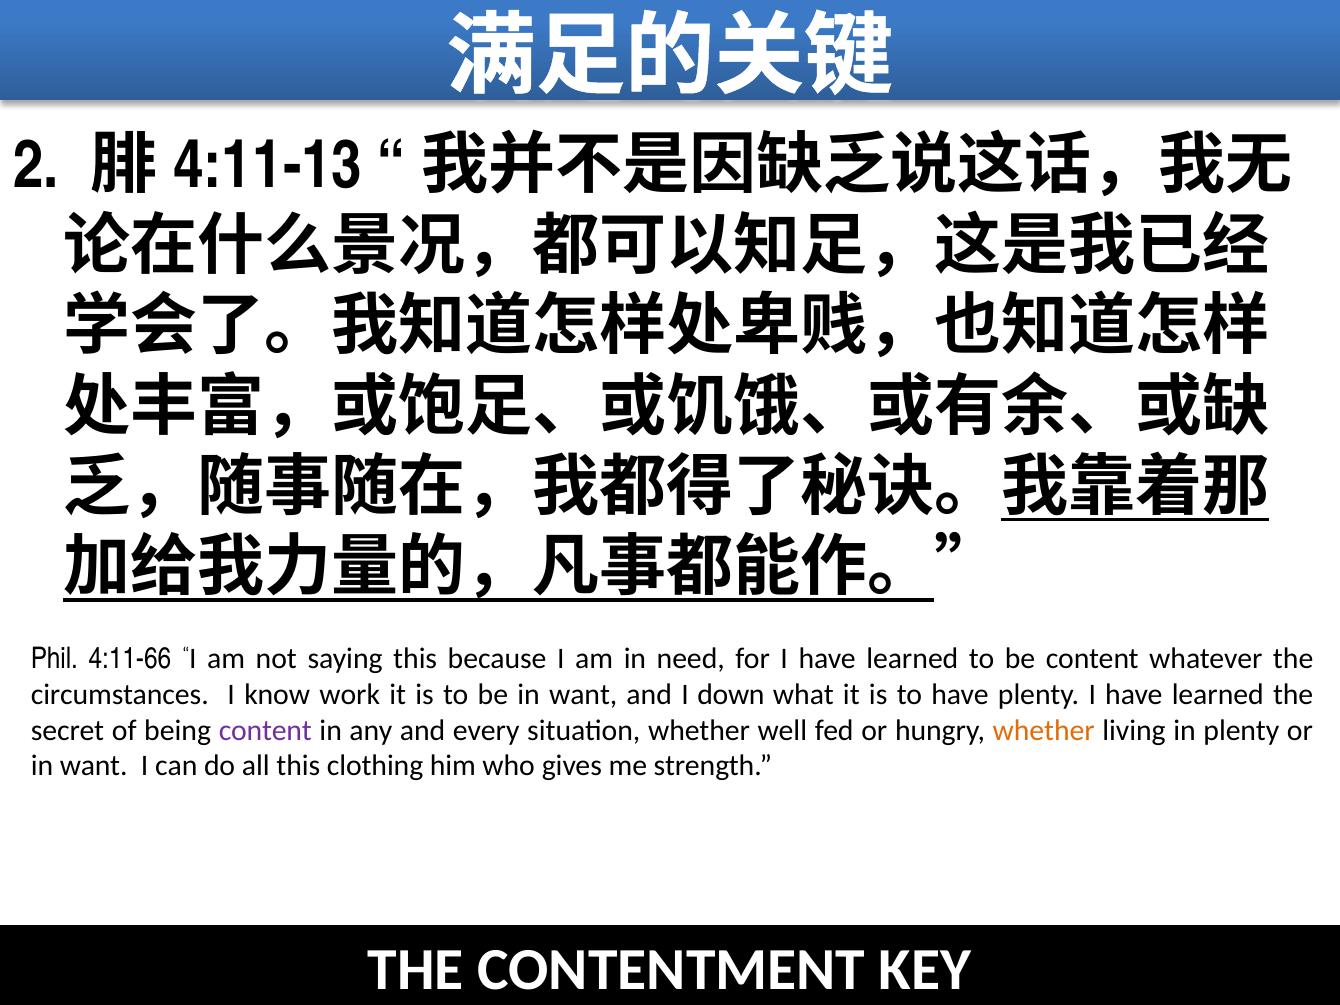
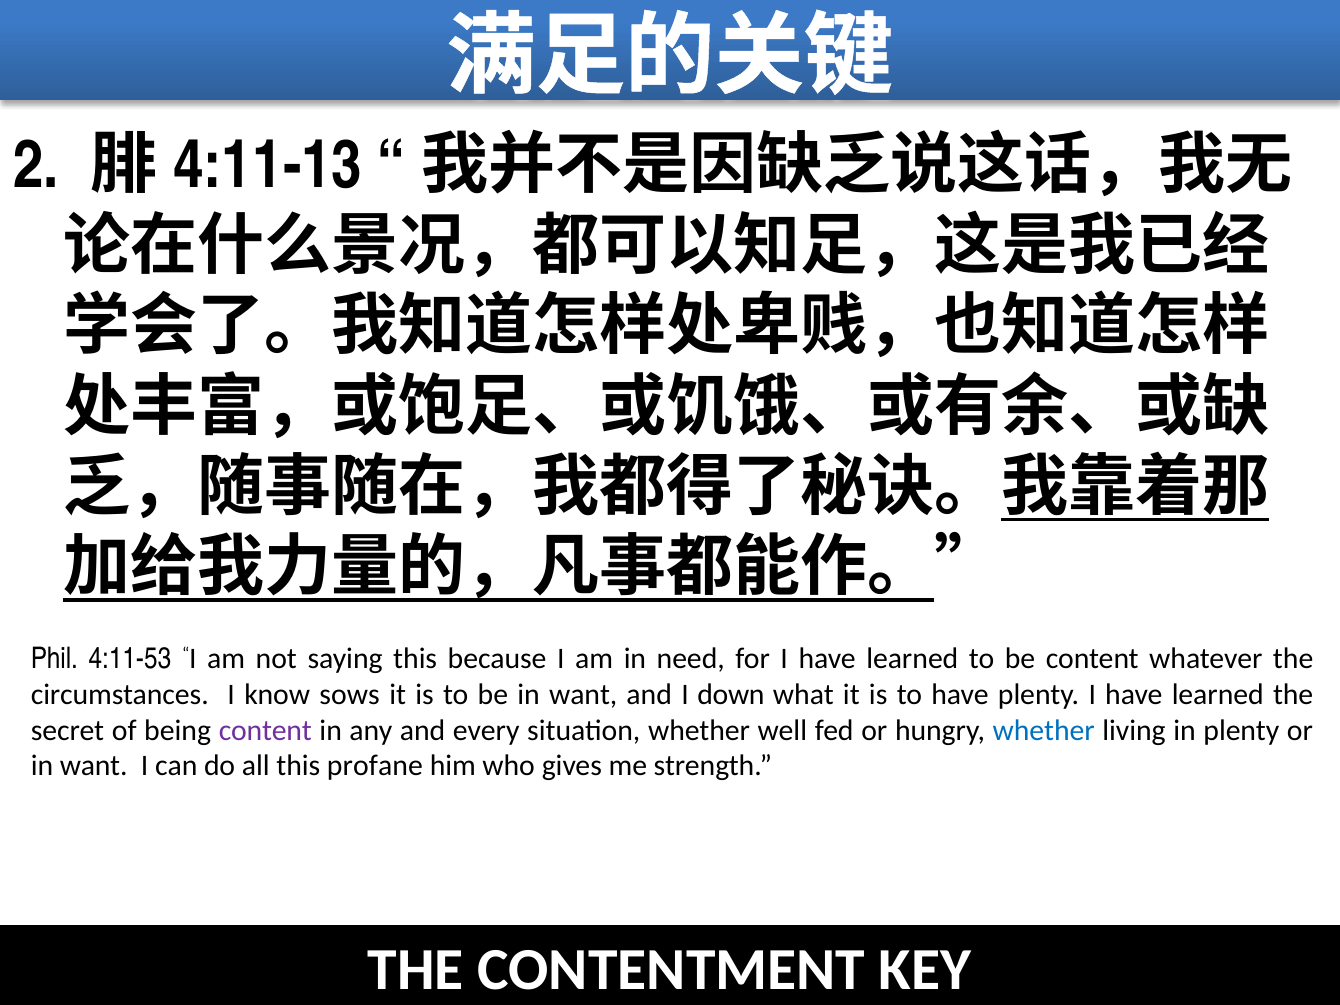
4:11-66: 4:11-66 -> 4:11-53
work: work -> sows
whether at (1044, 730) colour: orange -> blue
clothing: clothing -> profane
